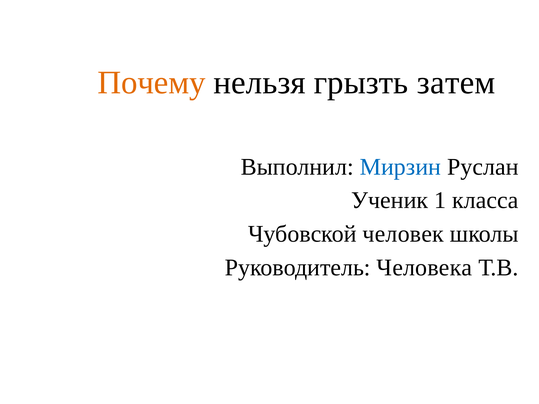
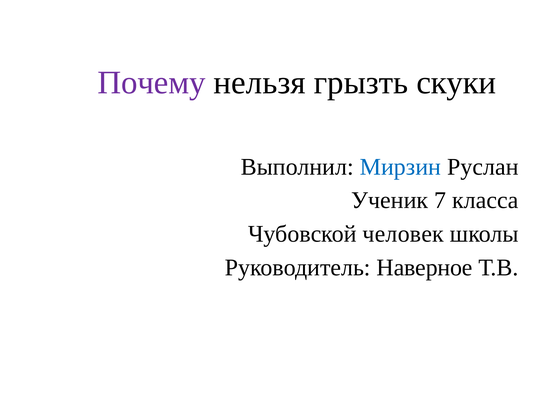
Почему colour: orange -> purple
затем: затем -> скуки
1: 1 -> 7
Человека: Человека -> Наверное
